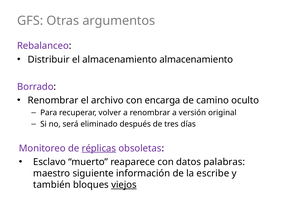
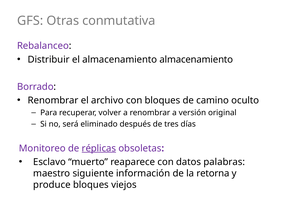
argumentos: argumentos -> conmutativa
con encarga: encarga -> bloques
escribe: escribe -> retorna
también: también -> produce
viejos underline: present -> none
